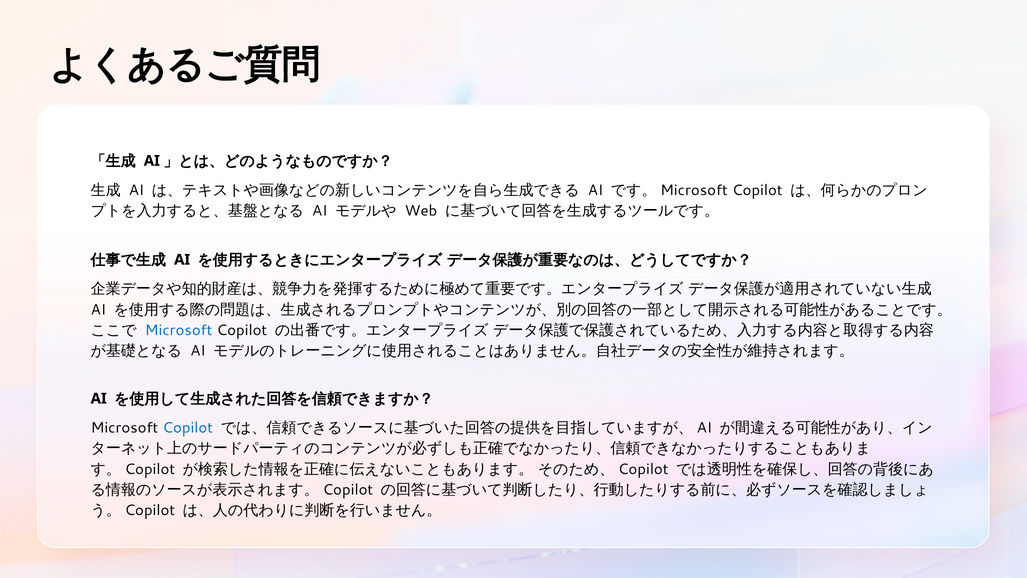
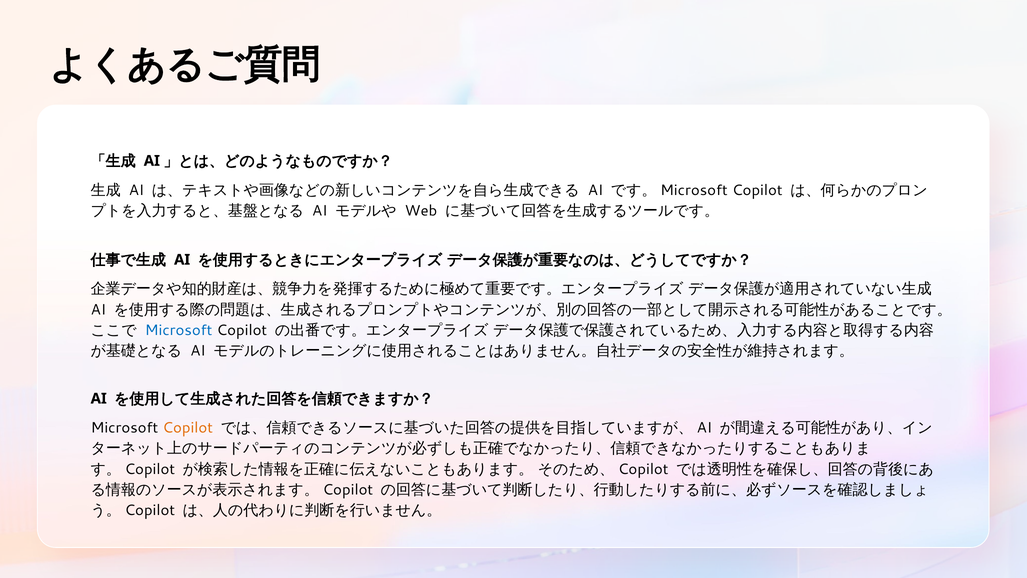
Copilot at (188, 428) colour: blue -> orange
